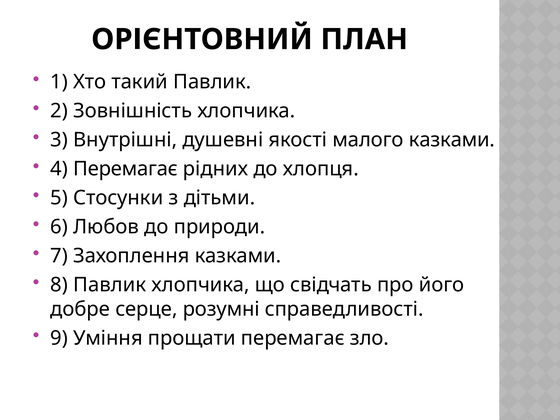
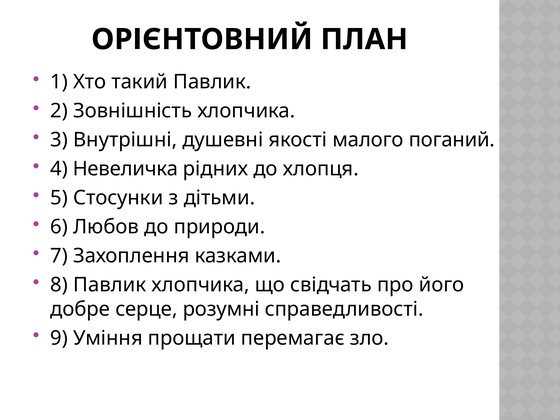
малого казками: казками -> поганий
4 Перемагає: Перемагає -> Невеличка
